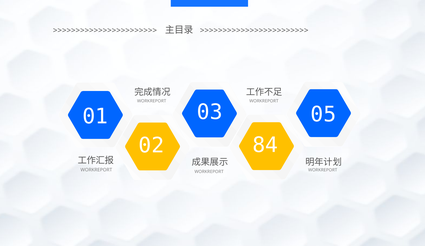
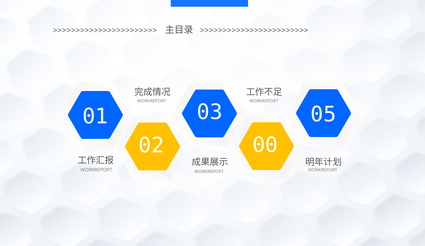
84: 84 -> 00
